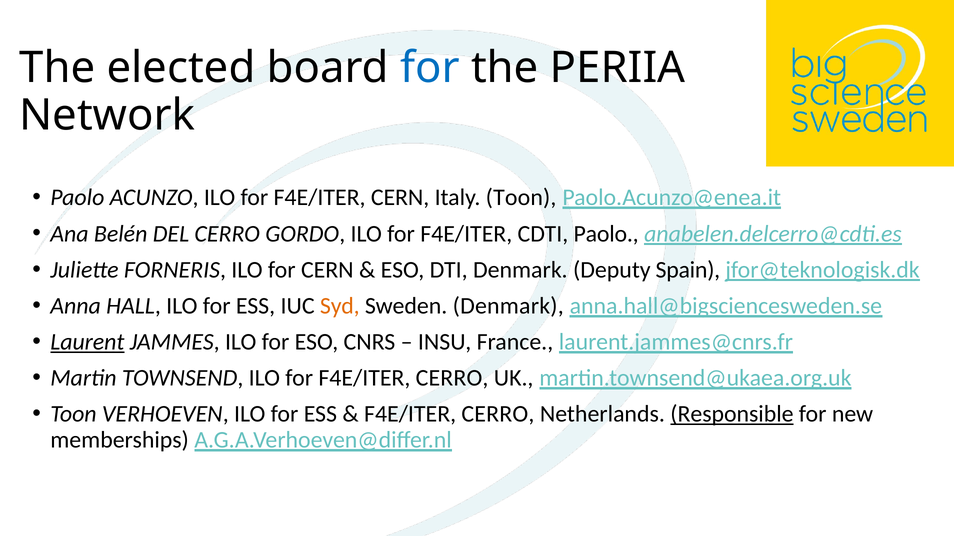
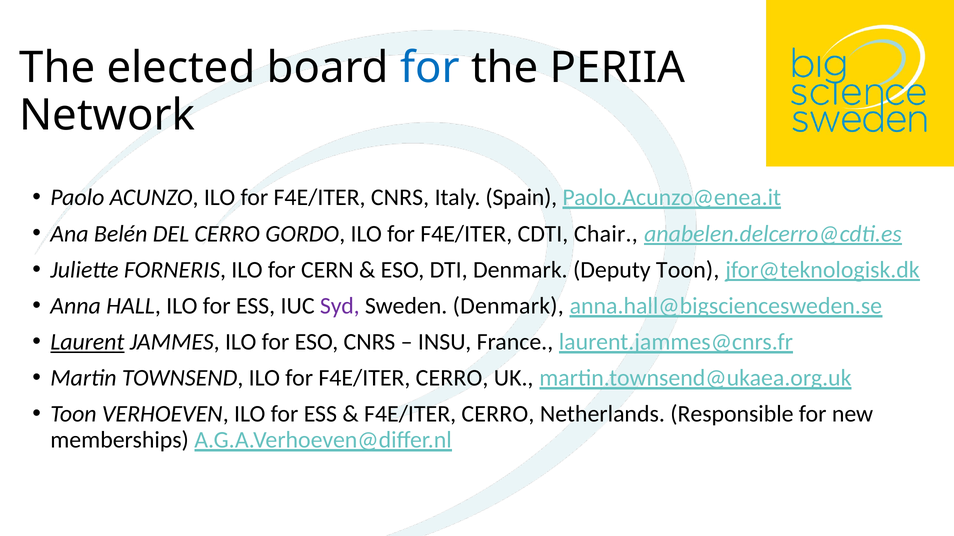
F4E/ITER CERN: CERN -> CNRS
Italy Toon: Toon -> Spain
CDTI Paolo: Paolo -> Chair
Deputy Spain: Spain -> Toon
Syd colour: orange -> purple
Responsible underline: present -> none
